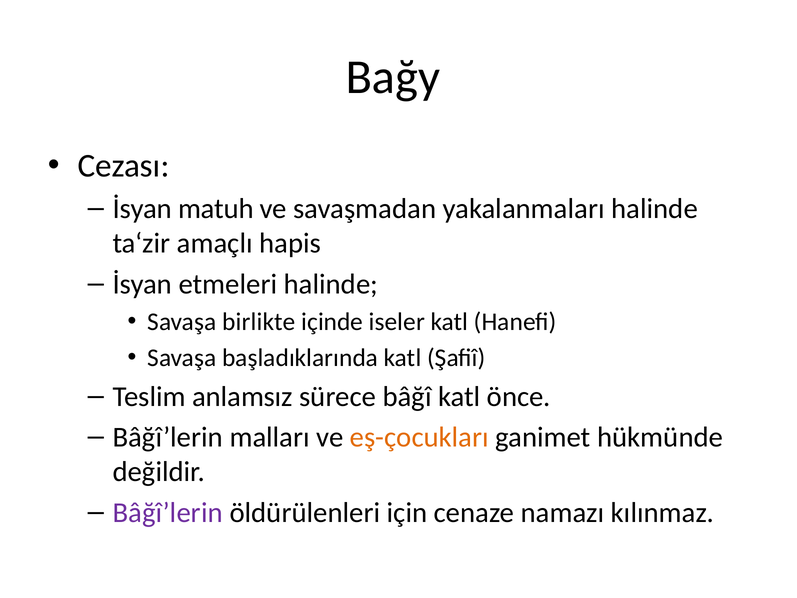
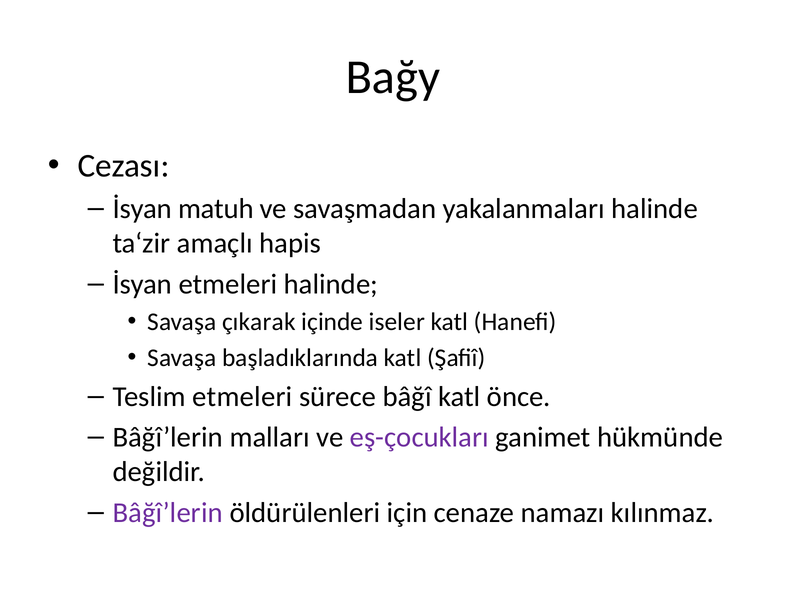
birlikte: birlikte -> çıkarak
Teslim anlamsız: anlamsız -> etmeleri
eş-çocukları colour: orange -> purple
